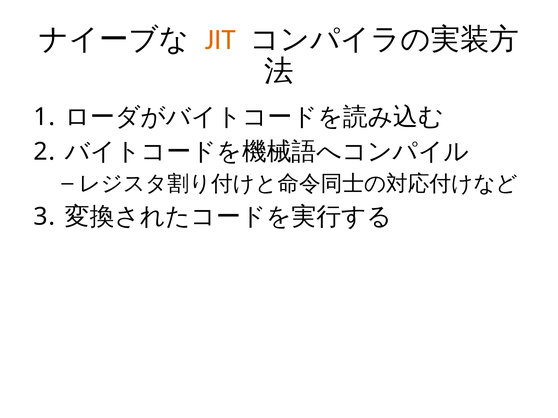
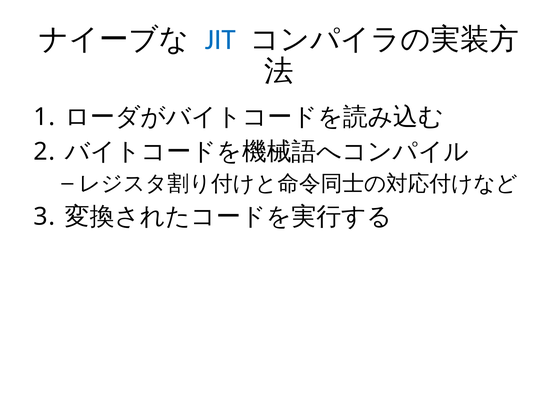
JIT colour: orange -> blue
